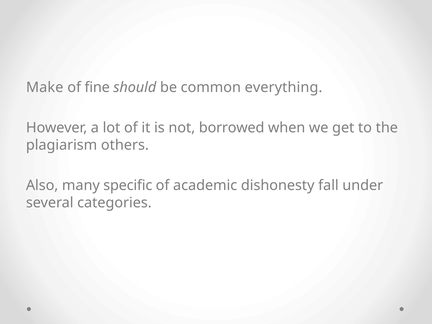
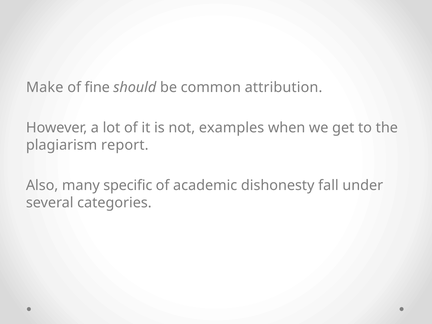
everything: everything -> attribution
borrowed: borrowed -> examples
others: others -> report
